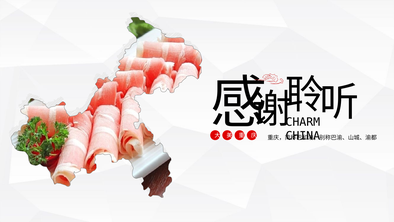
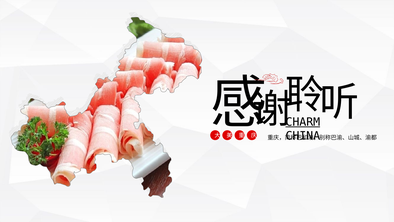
CHARM underline: none -> present
